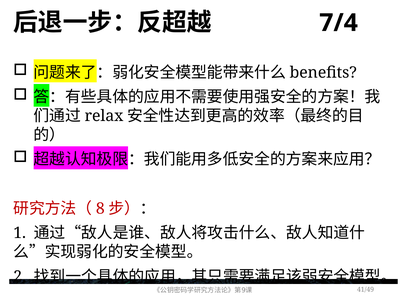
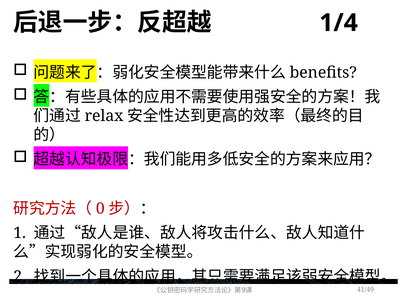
7/4: 7/4 -> 1/4
8: 8 -> 0
